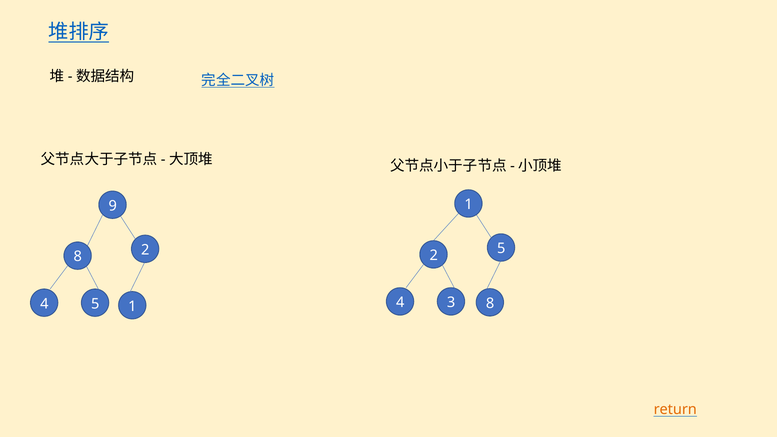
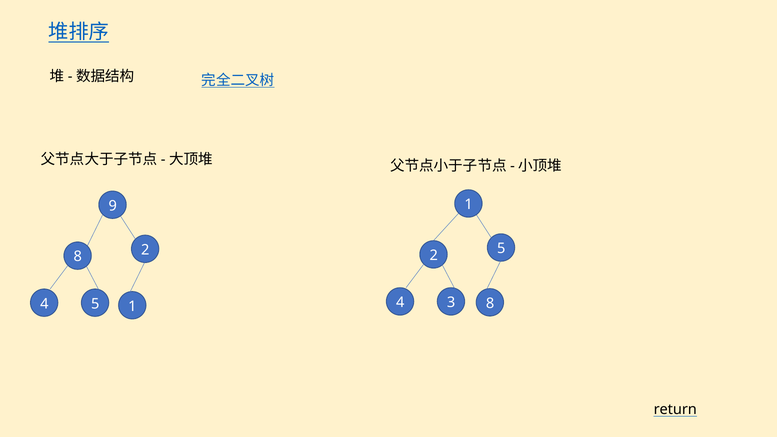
return colour: orange -> black
